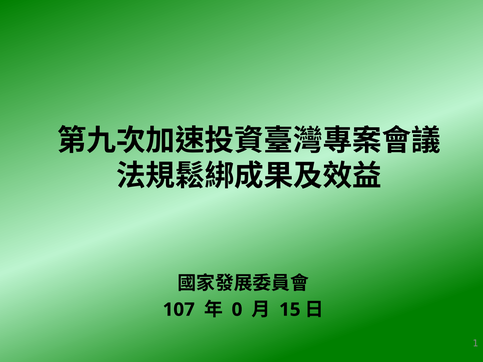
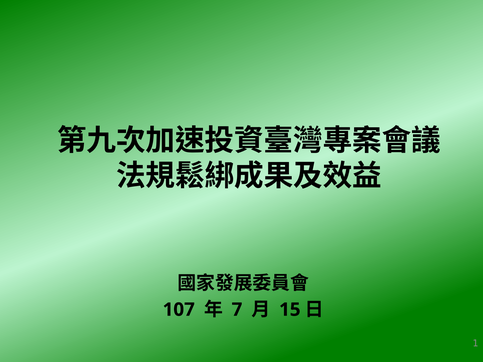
0: 0 -> 7
